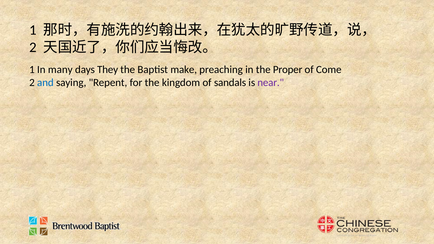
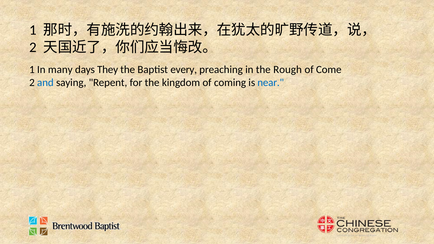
make: make -> every
Proper: Proper -> Rough
sandals: sandals -> coming
near colour: purple -> blue
